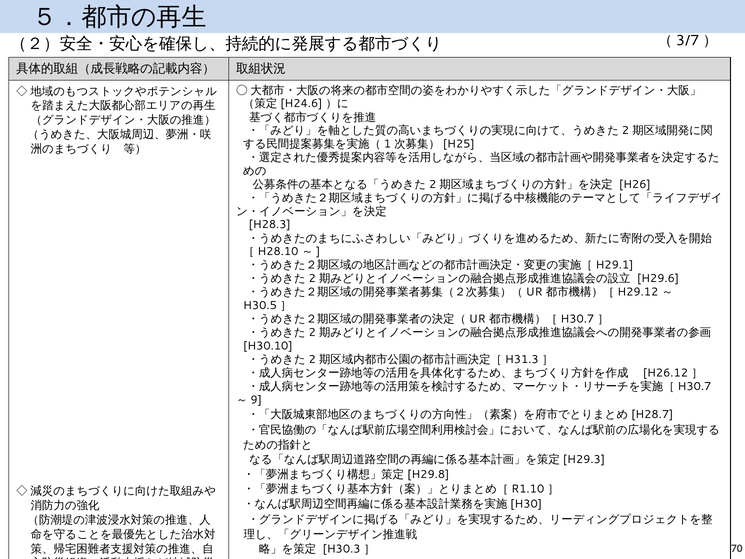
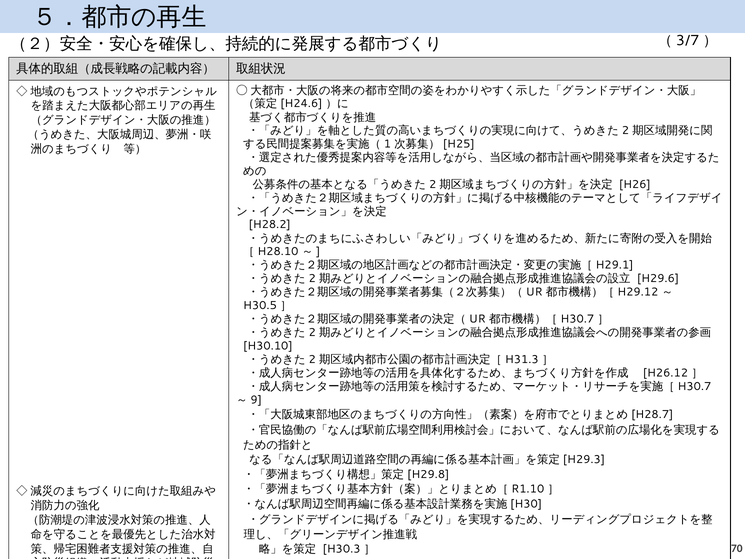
H28.3: H28.3 -> H28.2
